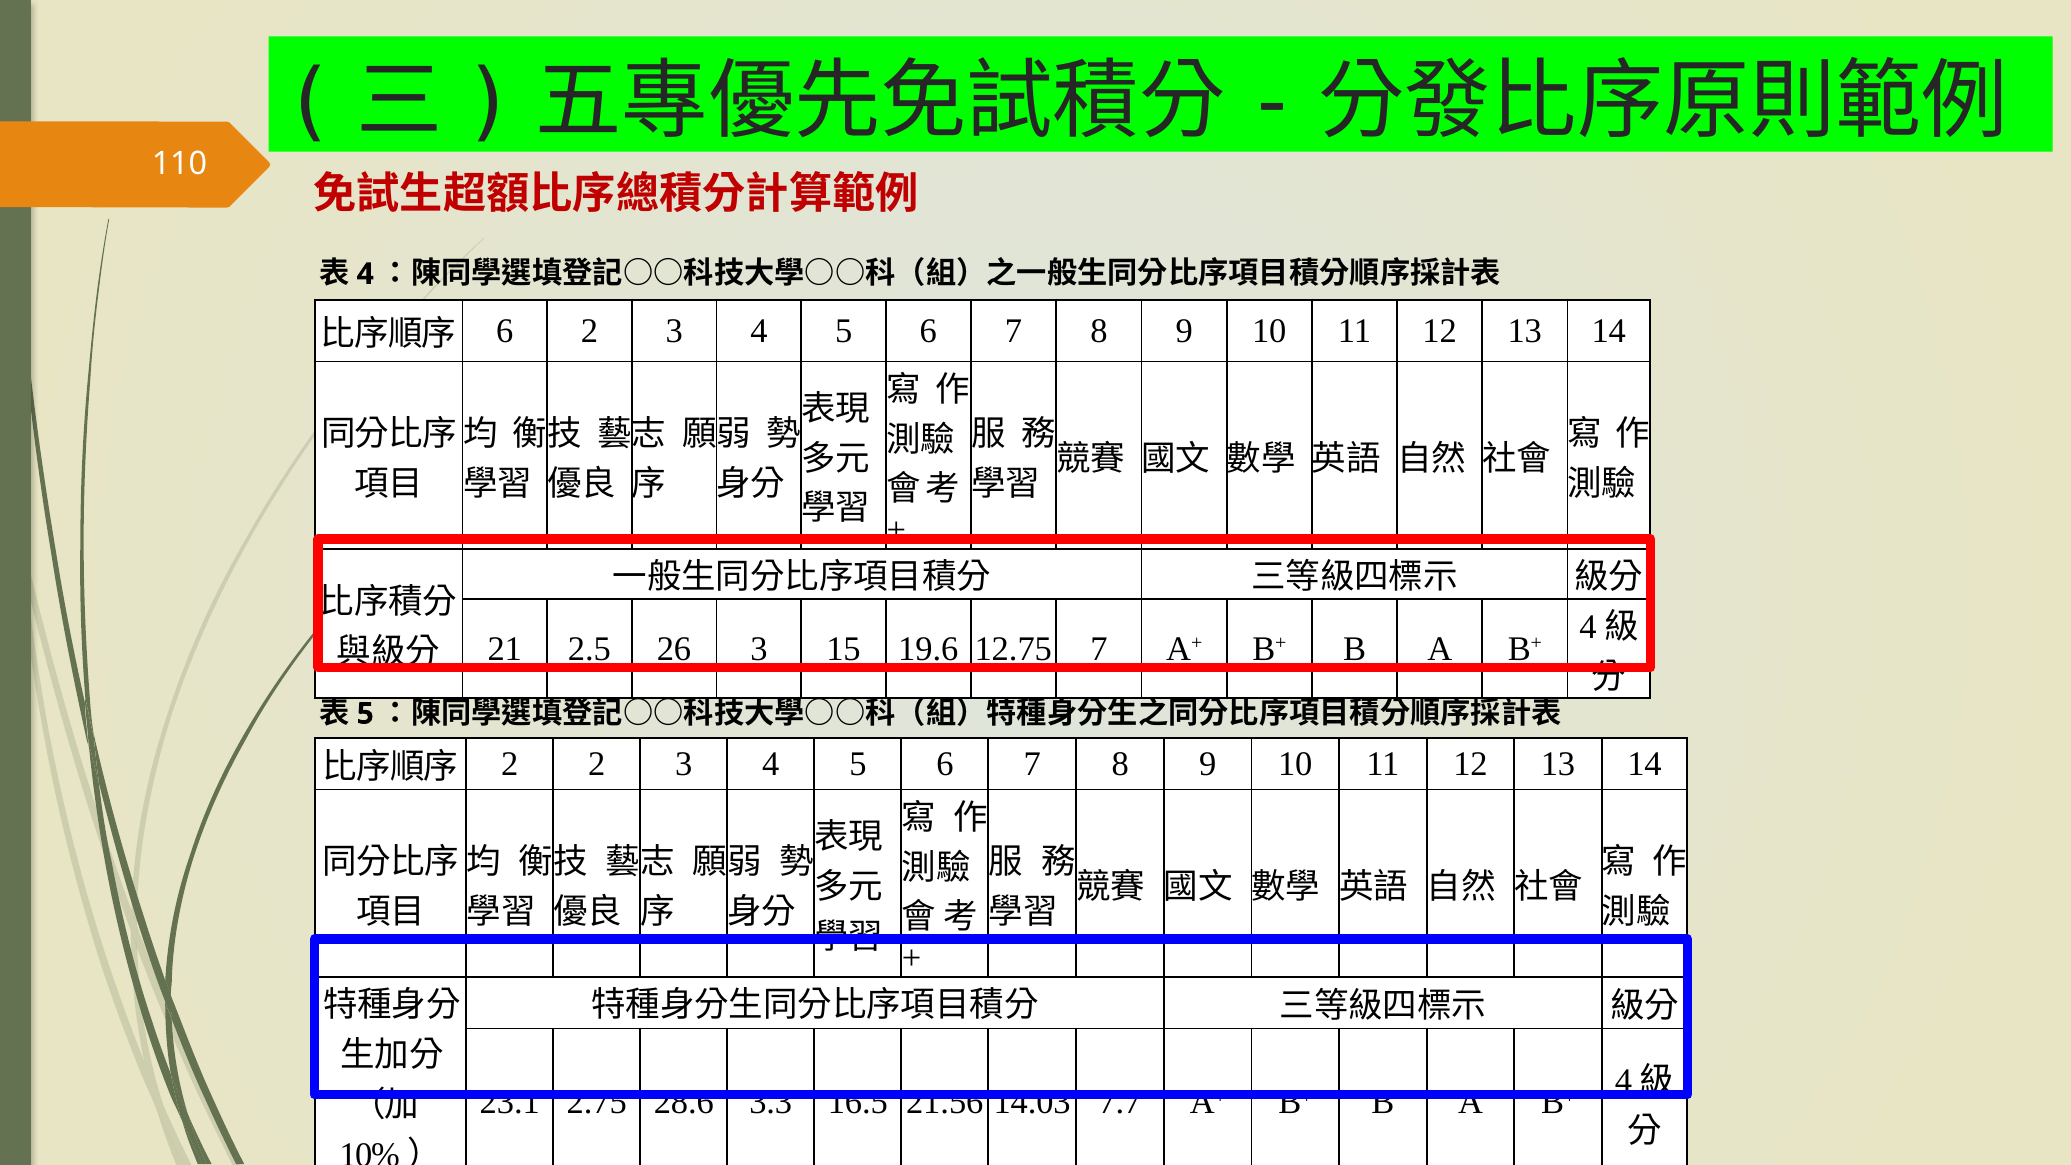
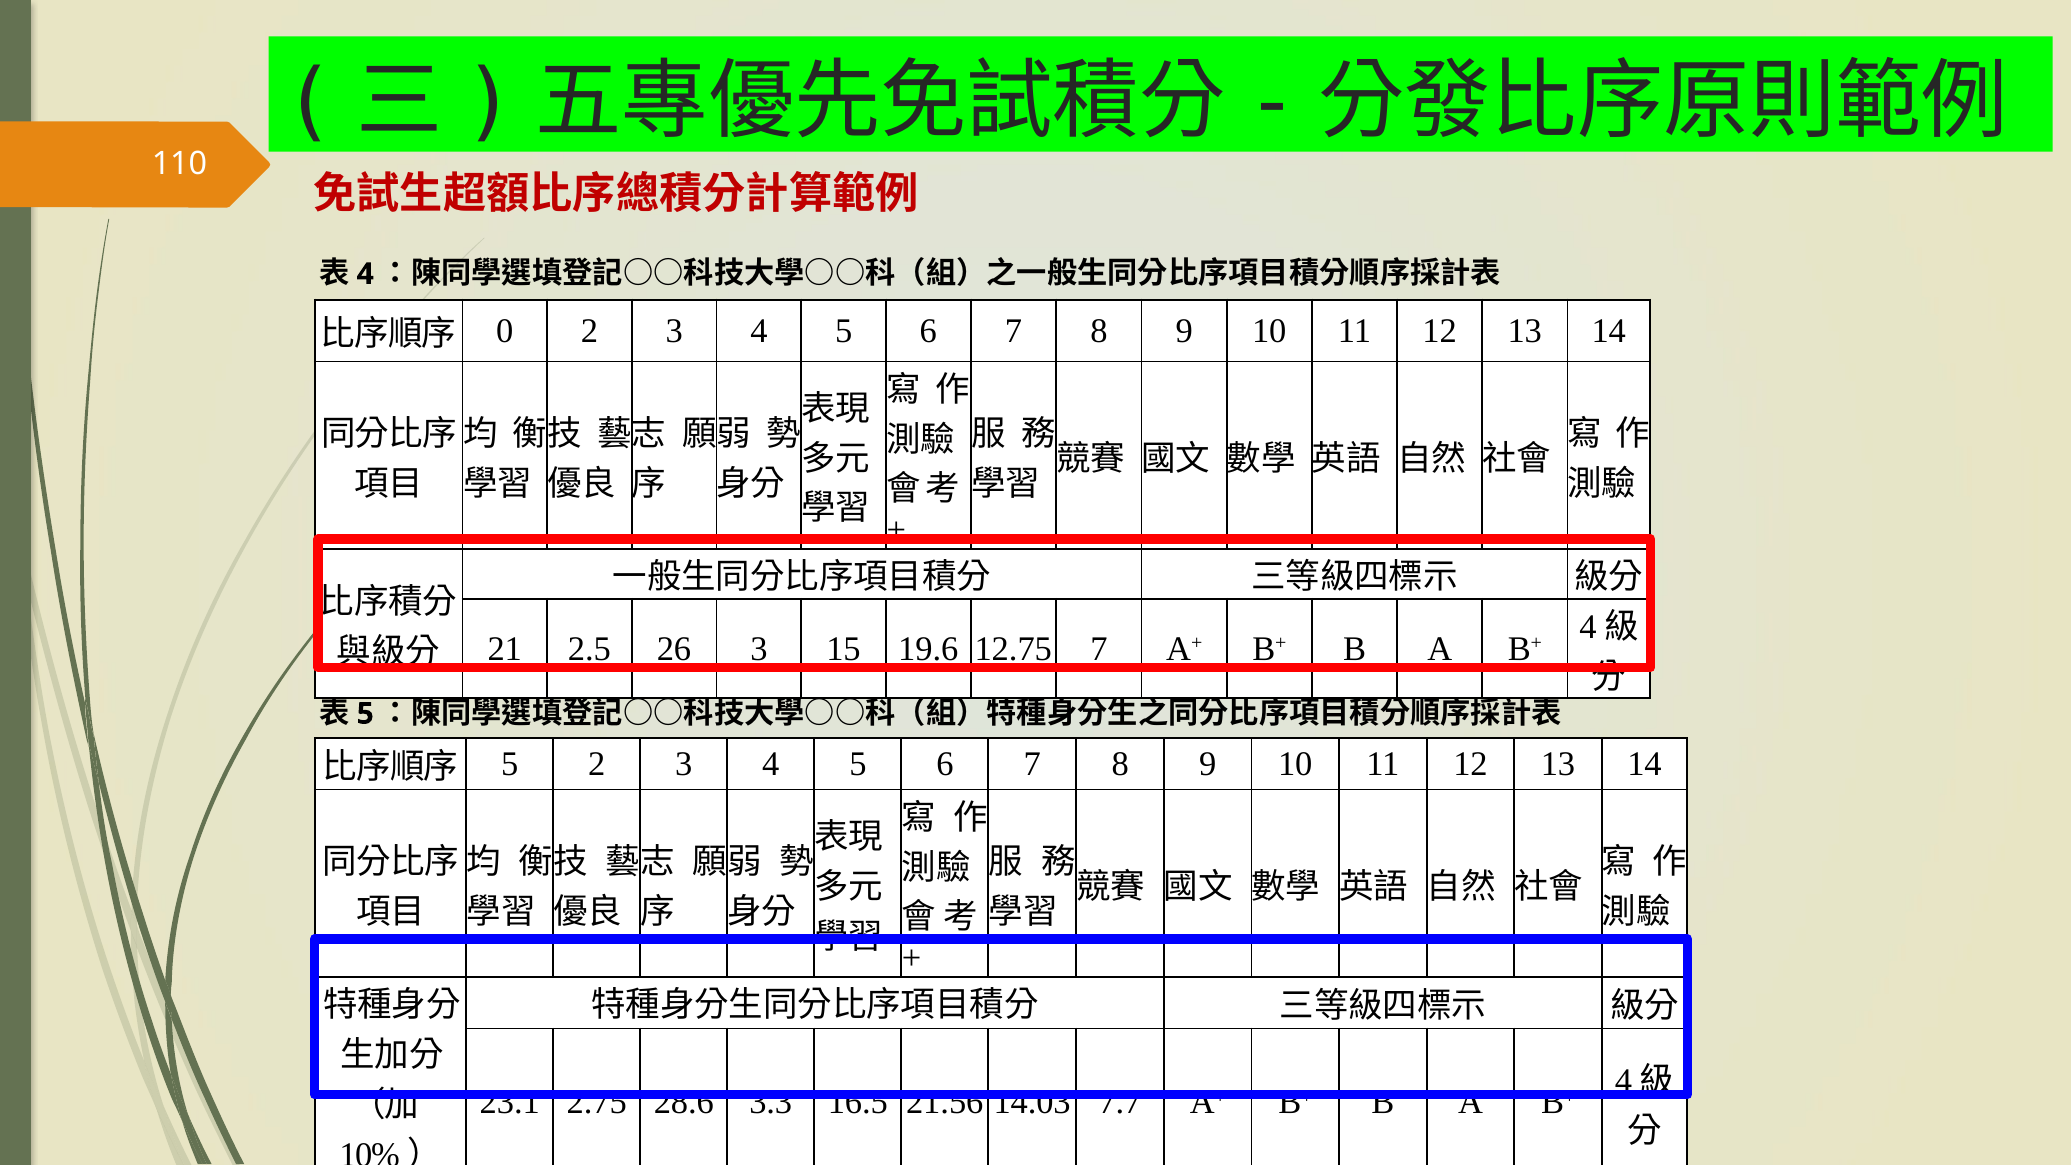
6 at (505, 331): 6 -> 0
2 at (510, 764): 2 -> 5
